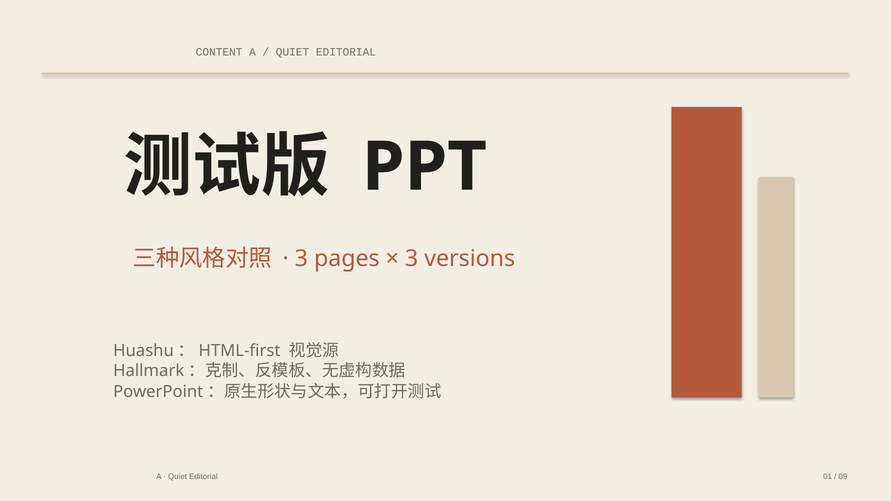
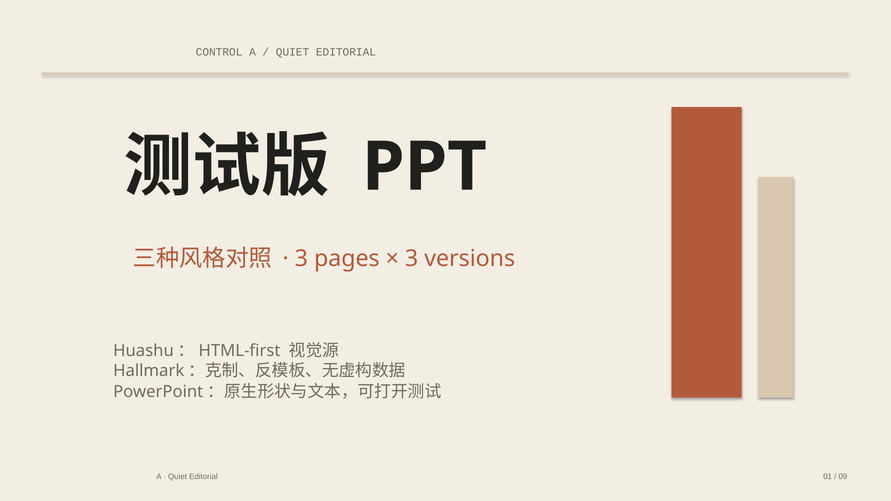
CONTENT: CONTENT -> CONTROL
